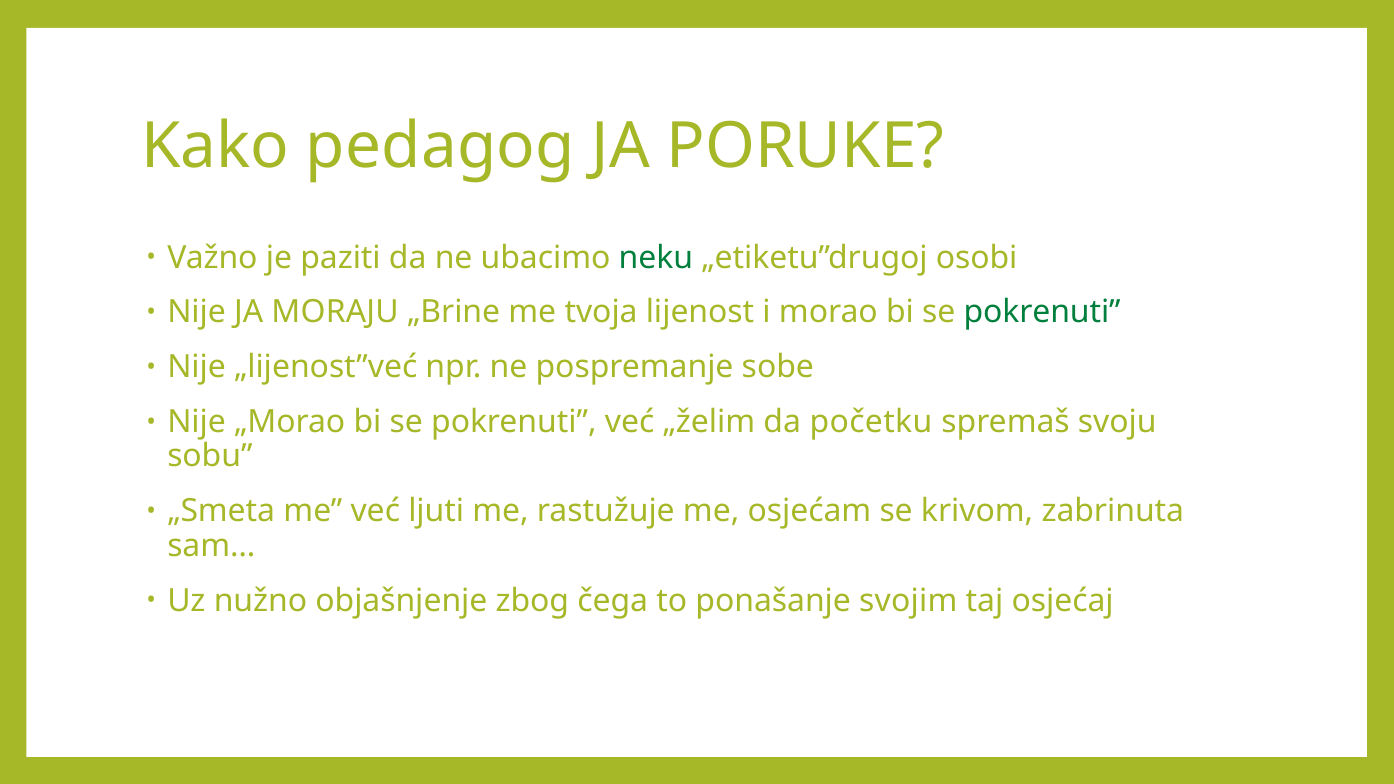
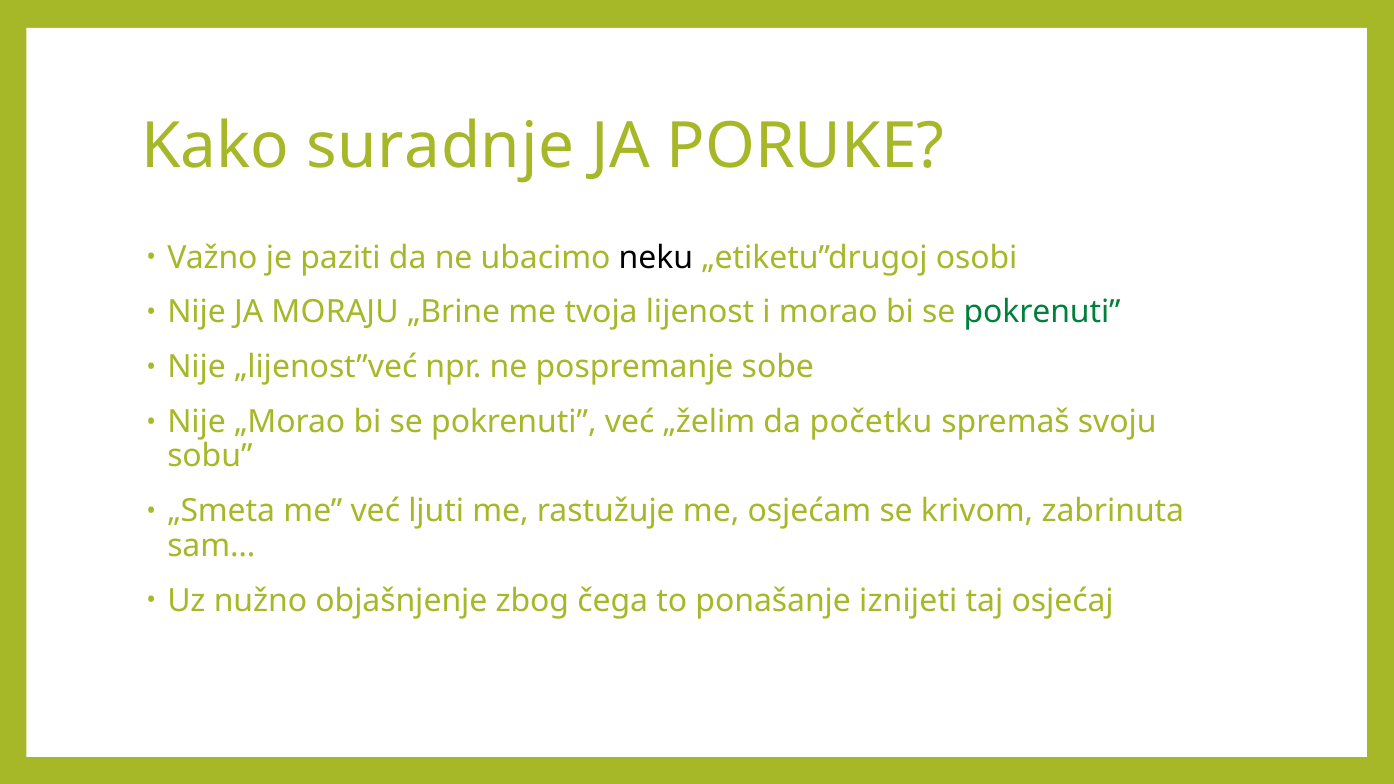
pedagog: pedagog -> suradnje
neku colour: green -> black
svojim: svojim -> iznijeti
